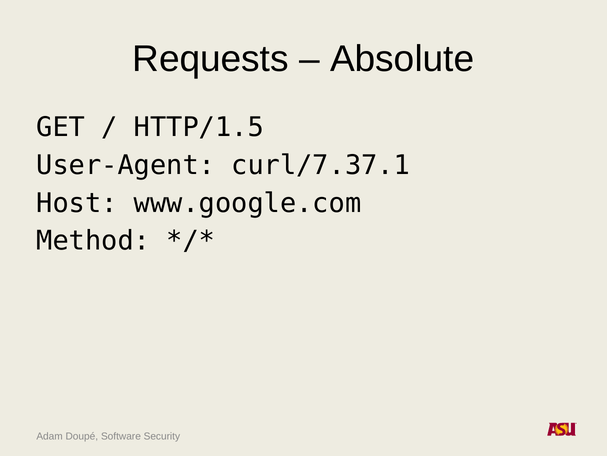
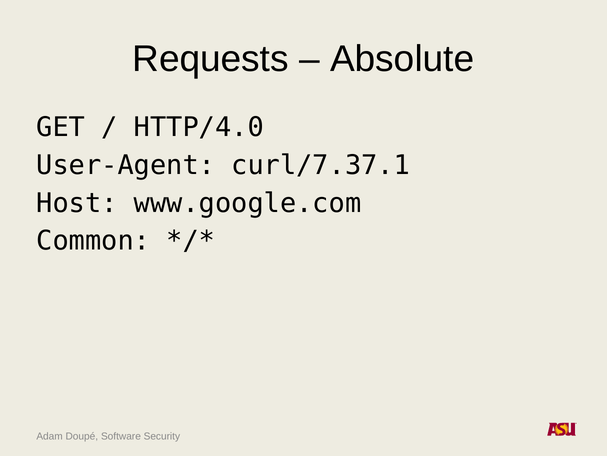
HTTP/1.5: HTTP/1.5 -> HTTP/4.0
Method: Method -> Common
